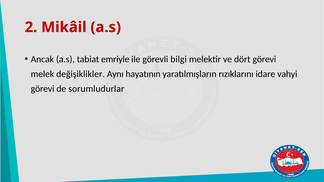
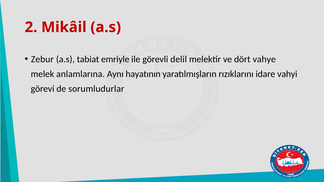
Ancak: Ancak -> Zebur
bilgi: bilgi -> delil
dört görevi: görevi -> vahye
değişiklikler: değişiklikler -> anlamlarına
